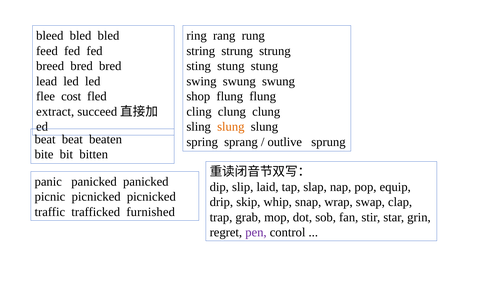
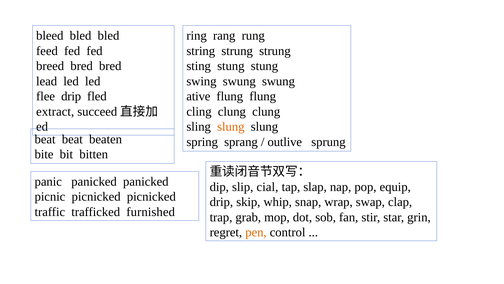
flee cost: cost -> drip
shop: shop -> ative
laid: laid -> cial
pen colour: purple -> orange
